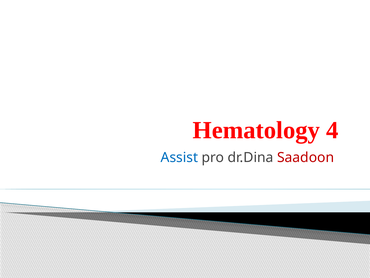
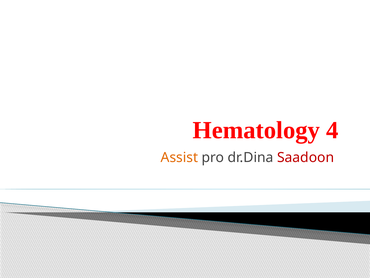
Assist colour: blue -> orange
